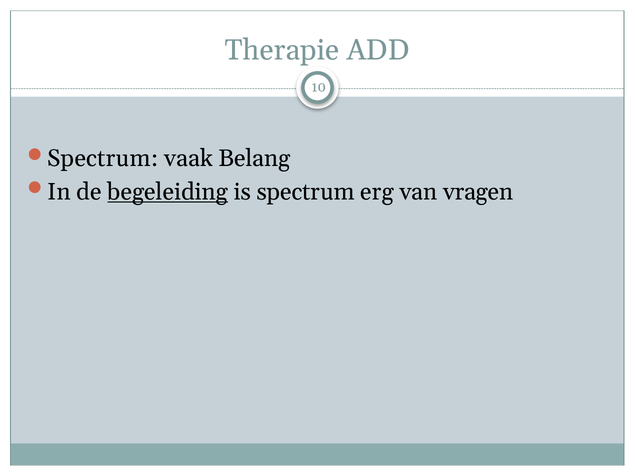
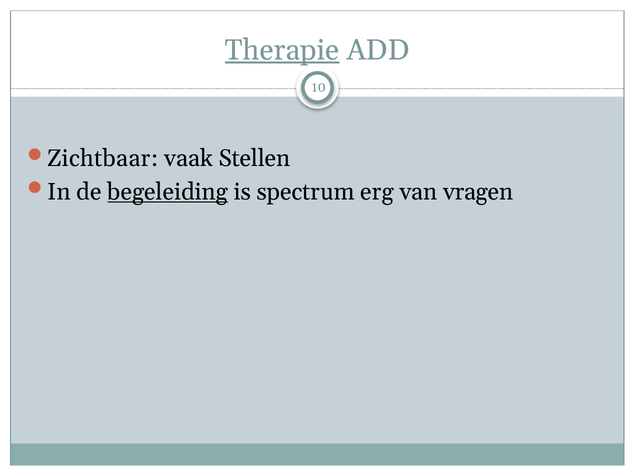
Therapie underline: none -> present
Spectrum at (103, 159): Spectrum -> Zichtbaar
Belang: Belang -> Stellen
